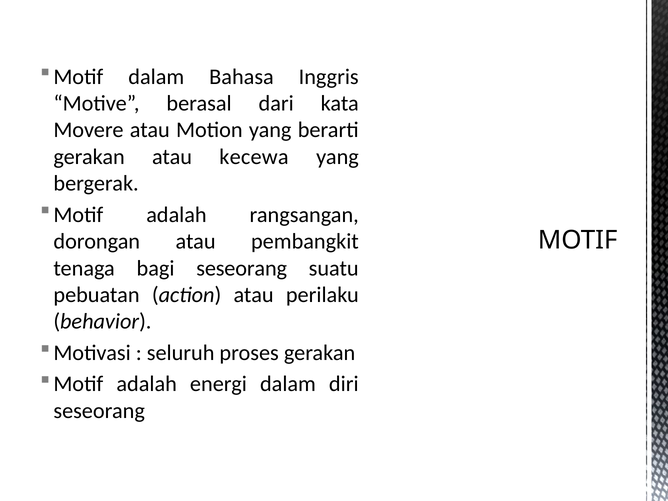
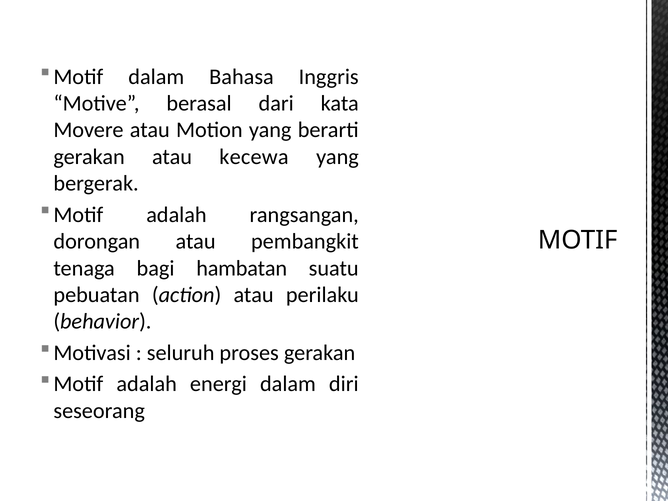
bagi seseorang: seseorang -> hambatan
